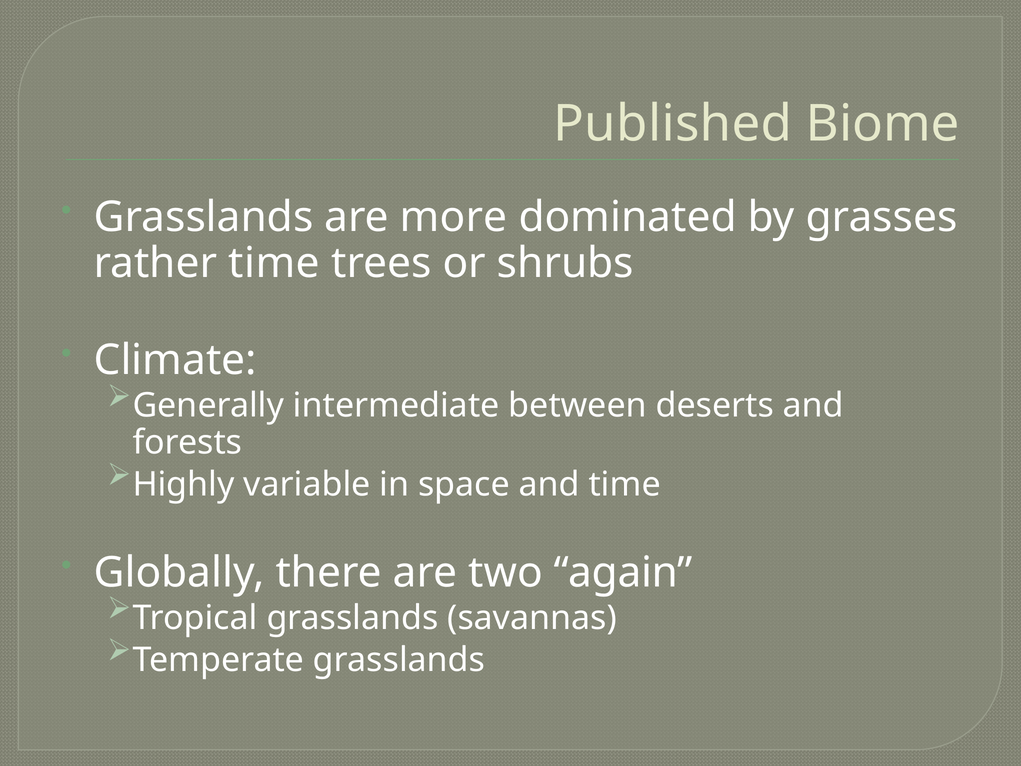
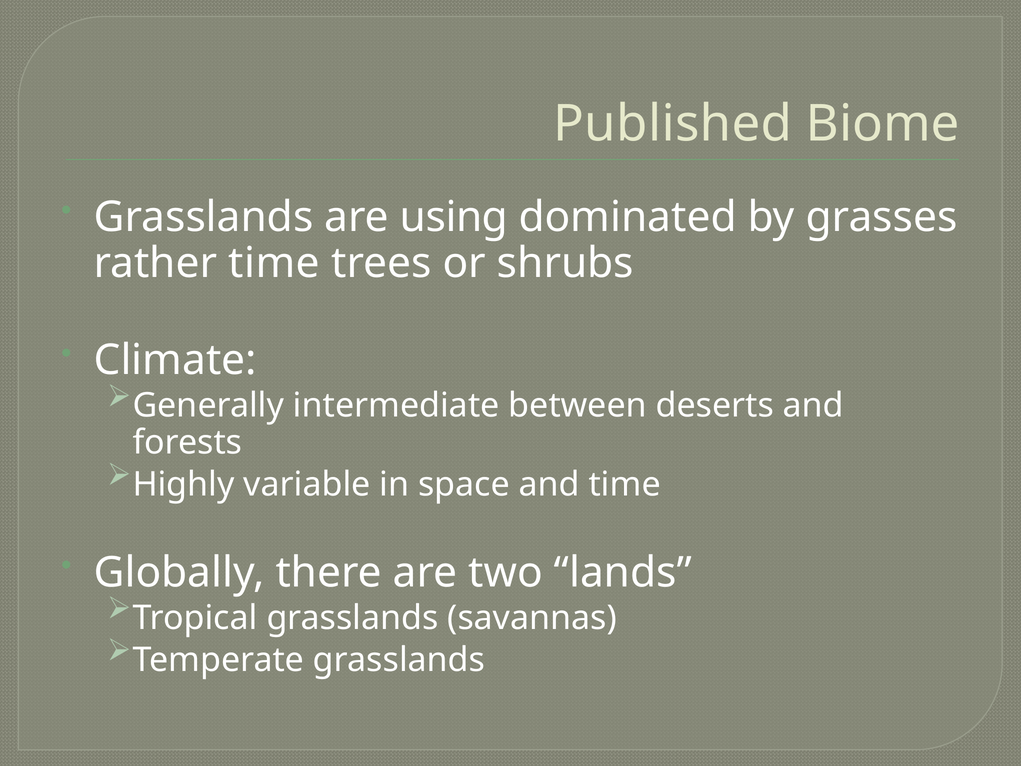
more: more -> using
again: again -> lands
